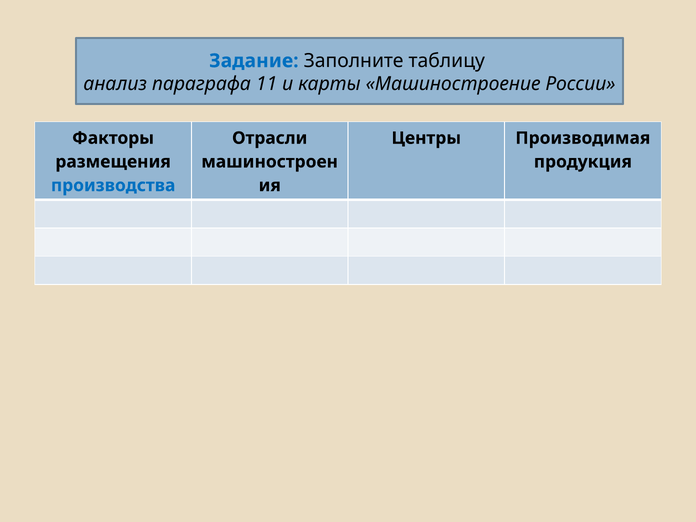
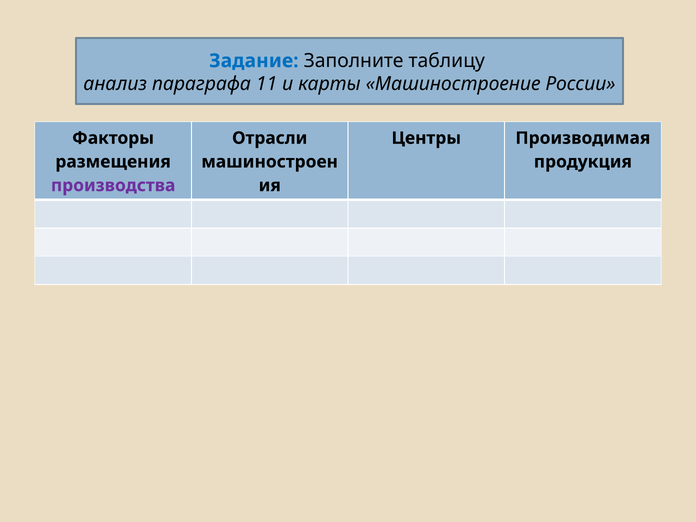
производства colour: blue -> purple
